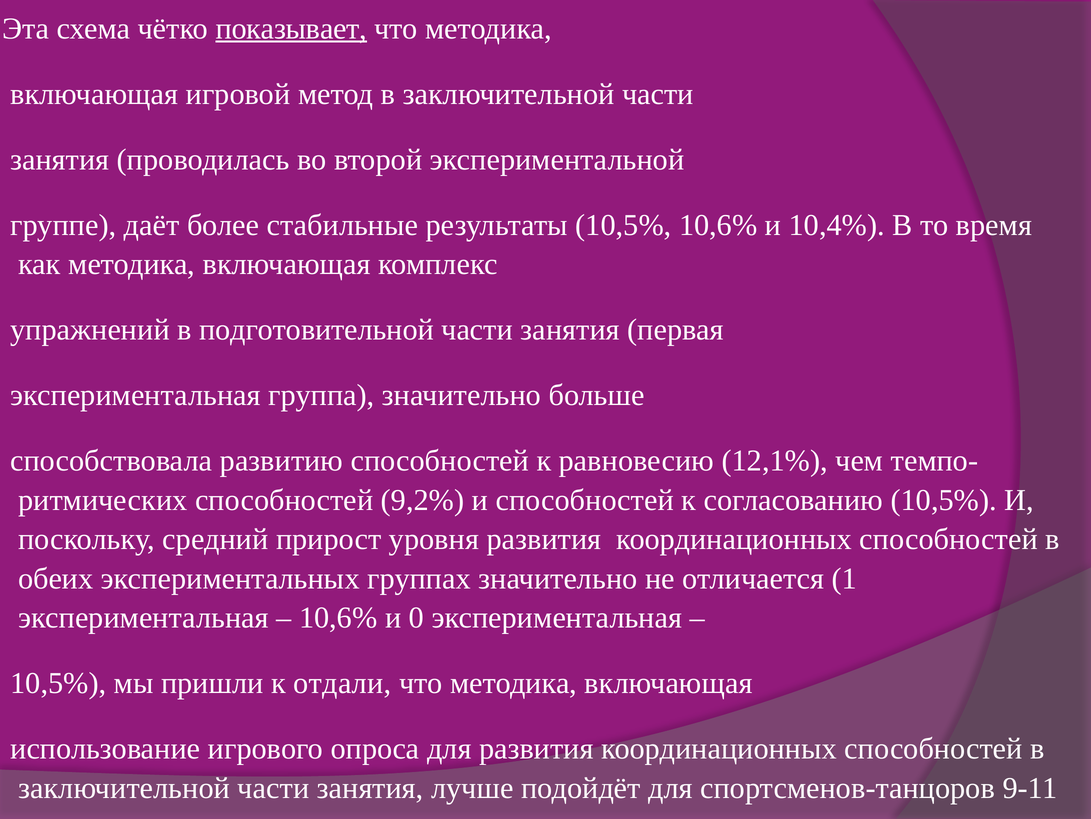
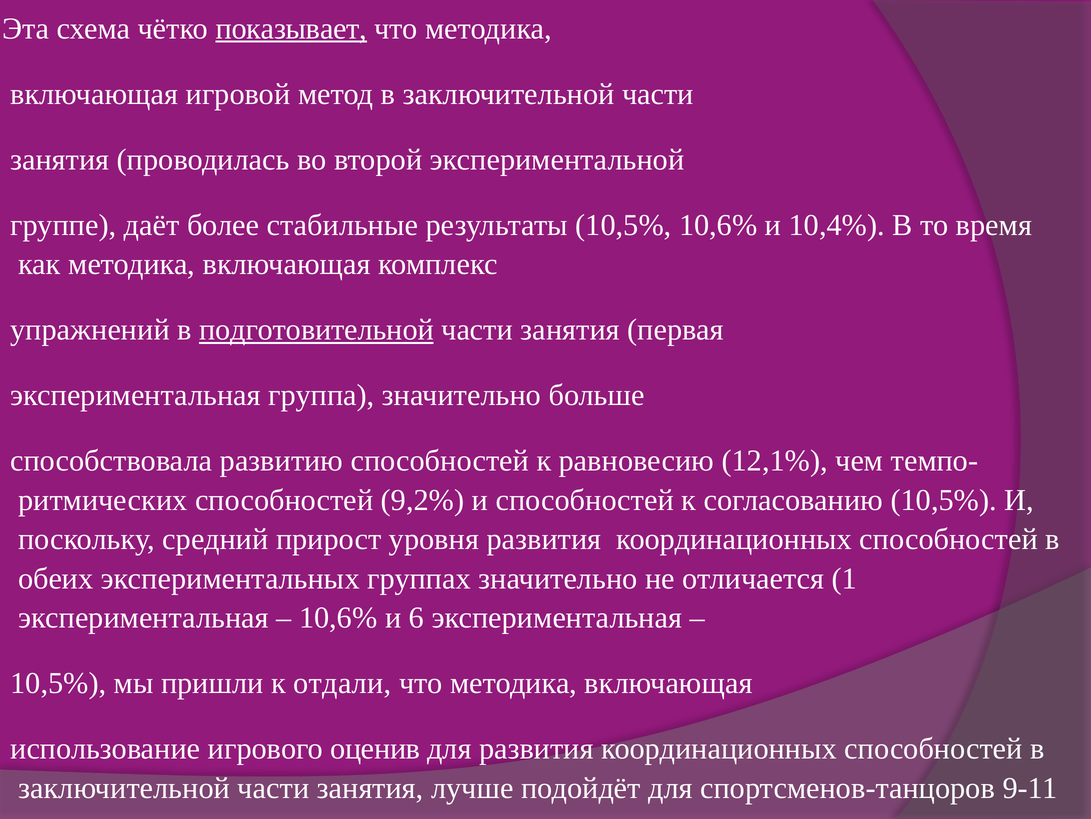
подготовительной underline: none -> present
0: 0 -> 6
опроса: опроса -> оценив
